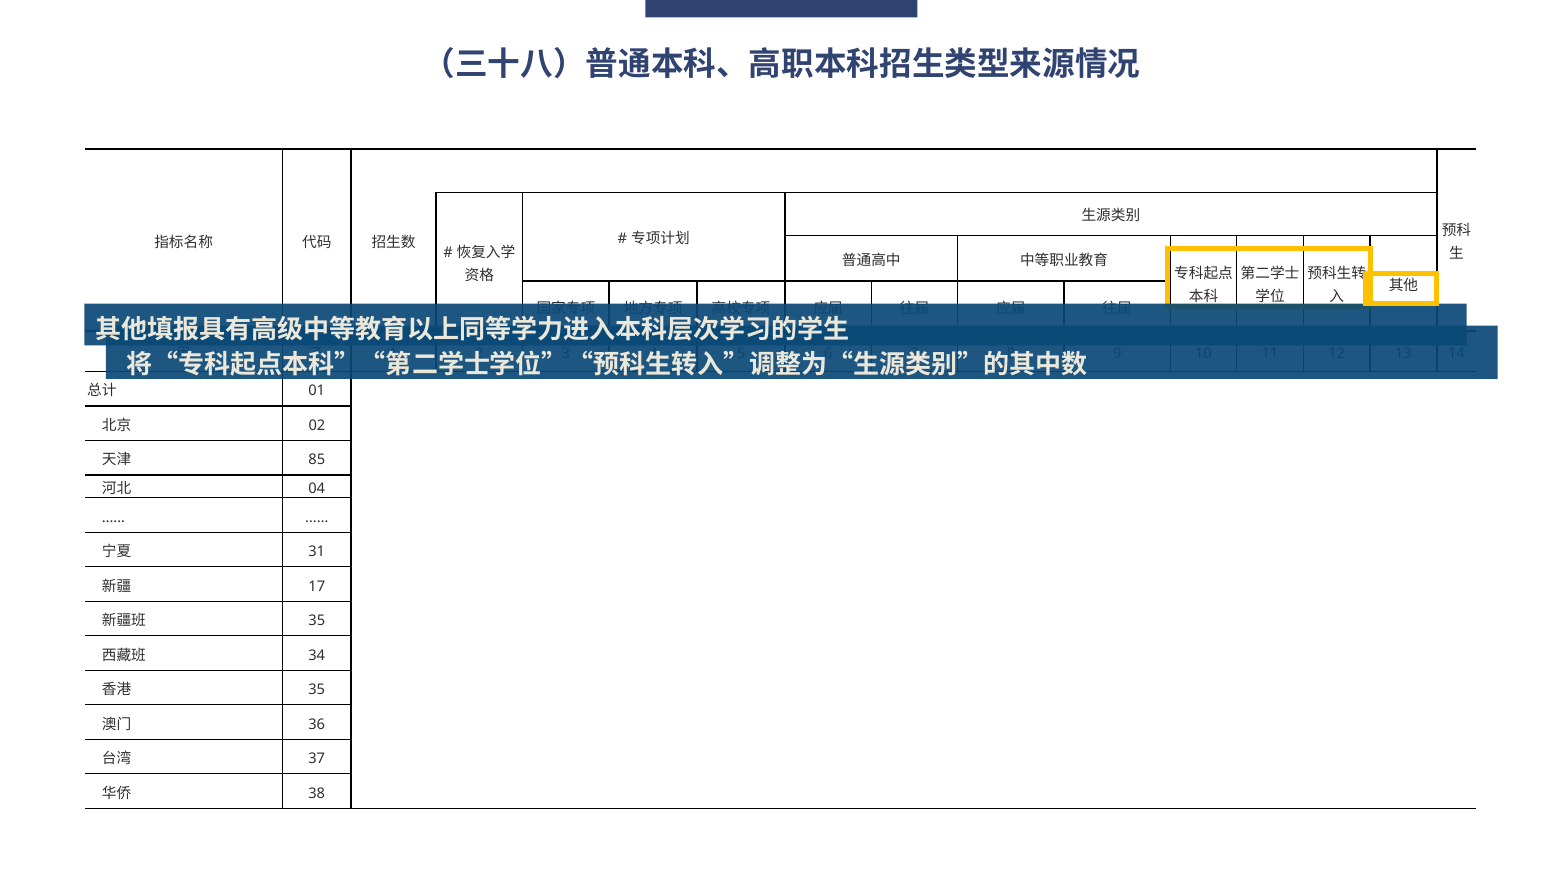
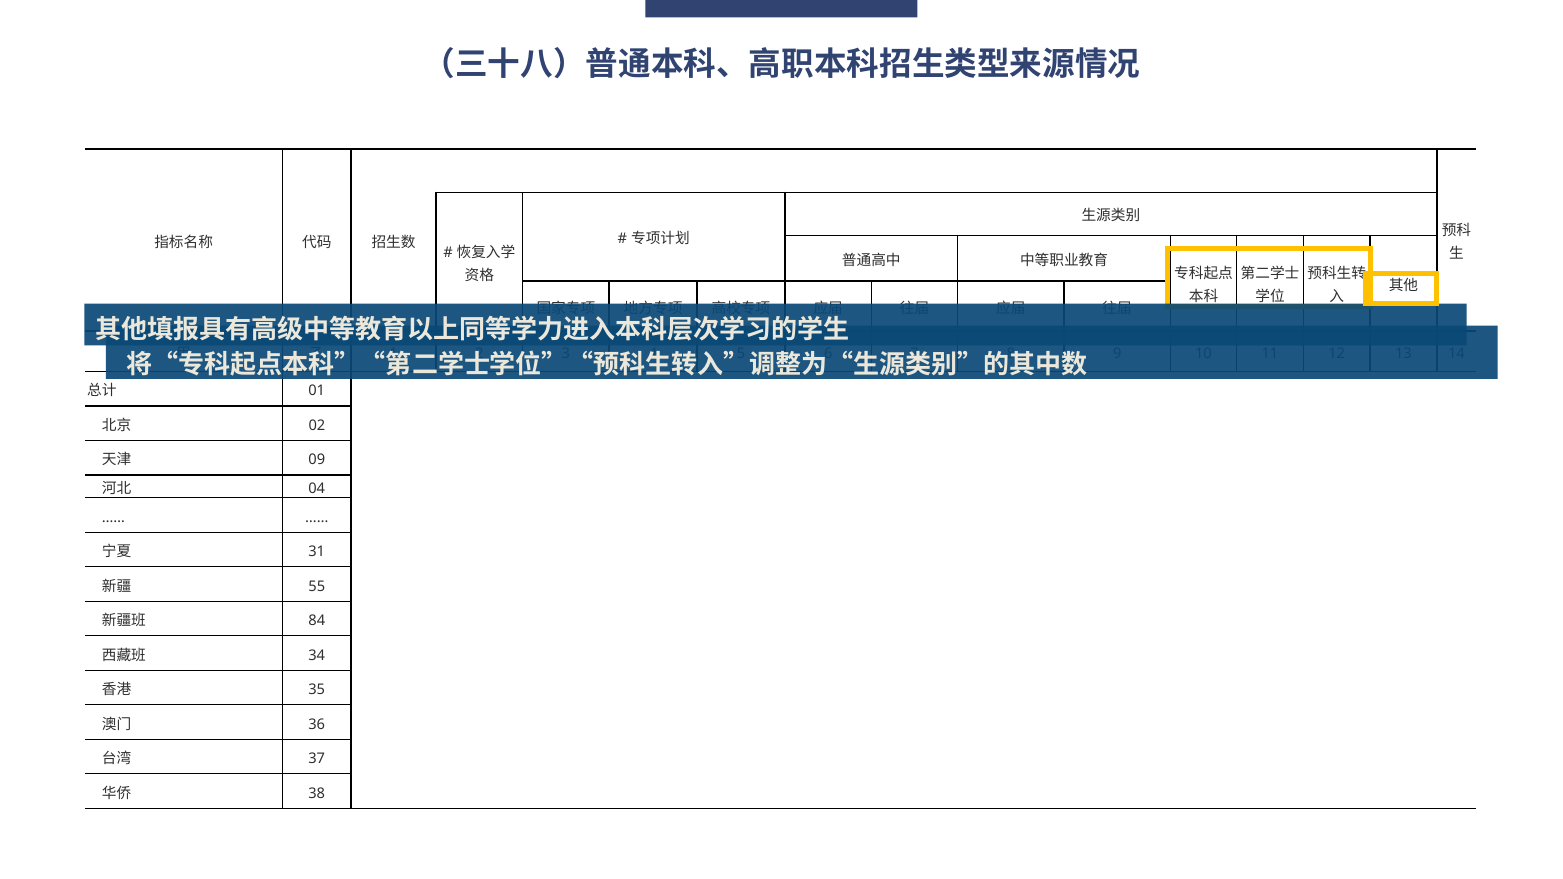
85: 85 -> 09
17: 17 -> 55
35 at (317, 621): 35 -> 84
